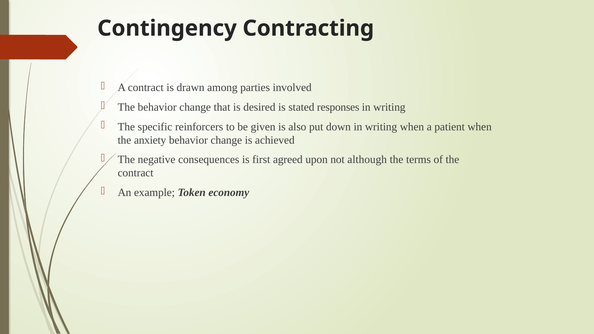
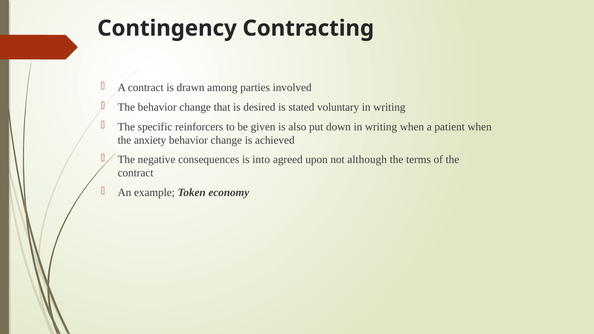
responses: responses -> voluntary
first: first -> into
